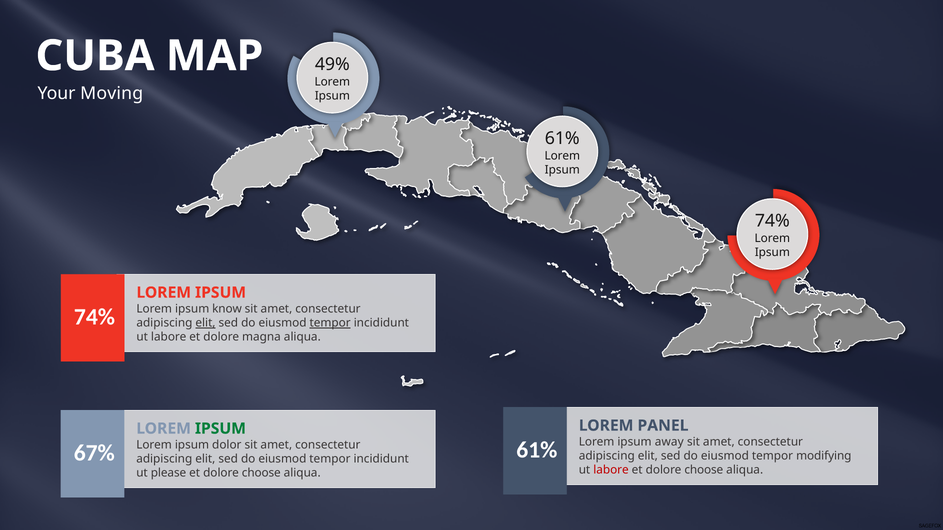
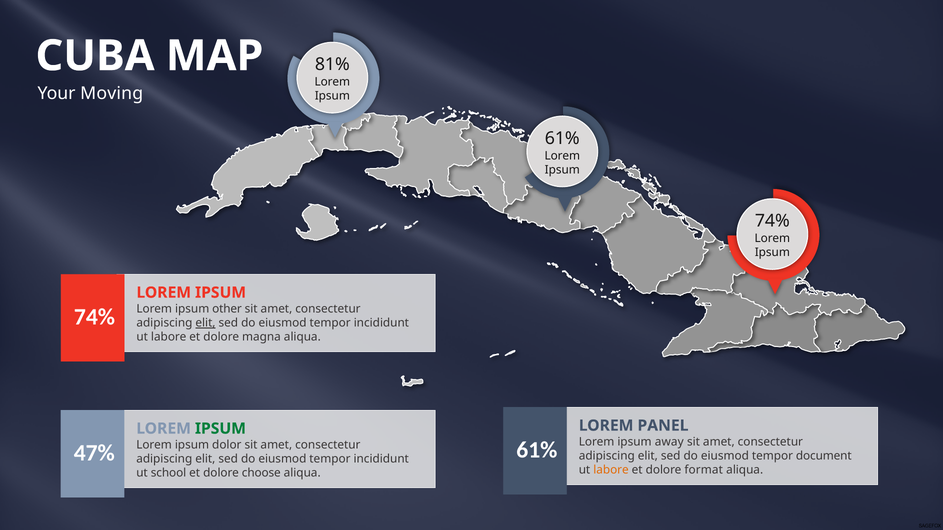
49%: 49% -> 81%
know: know -> other
tempor at (330, 323) underline: present -> none
67%: 67% -> 47%
modifying: modifying -> document
labore at (611, 470) colour: red -> orange
choose at (704, 470): choose -> format
please: please -> school
